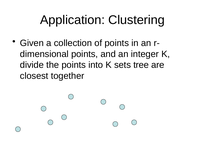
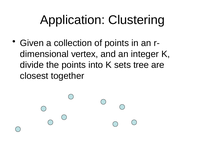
points at (85, 54): points -> vertex
